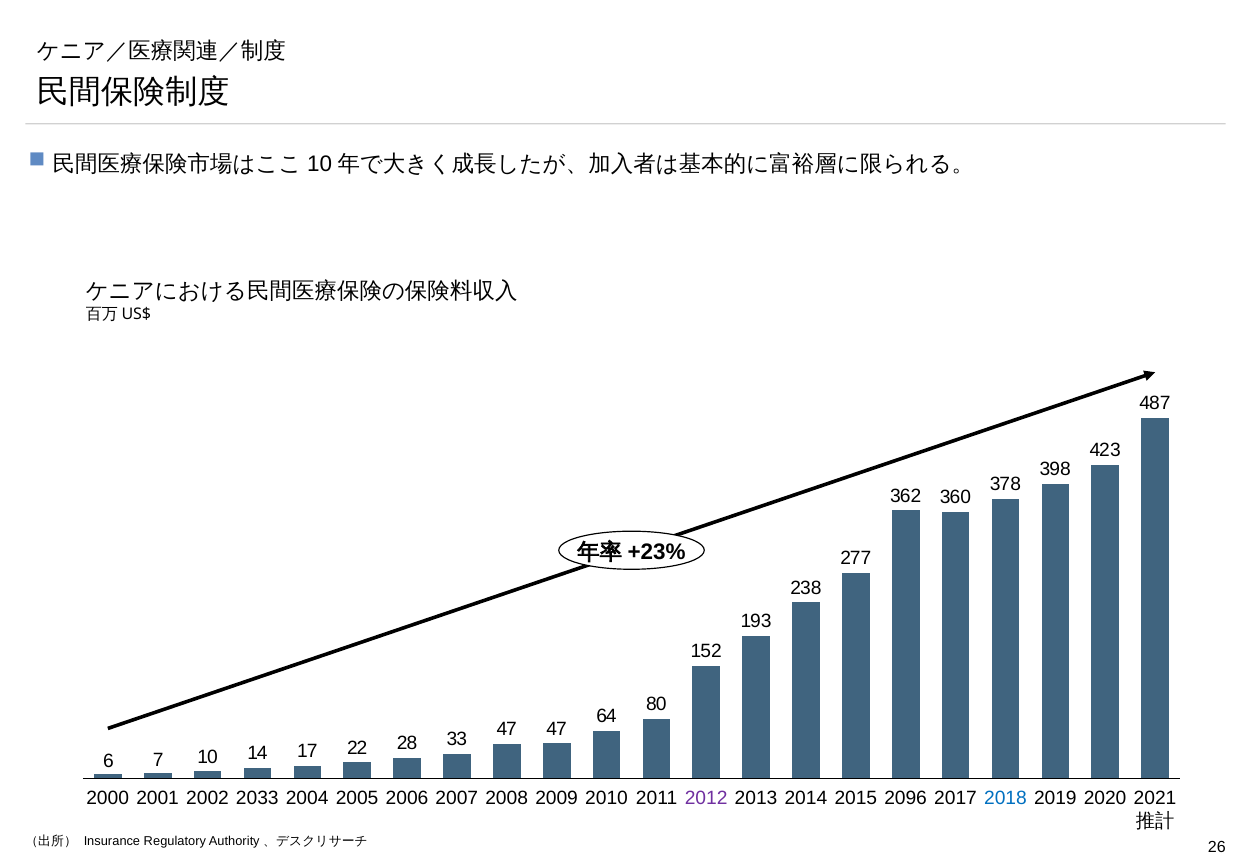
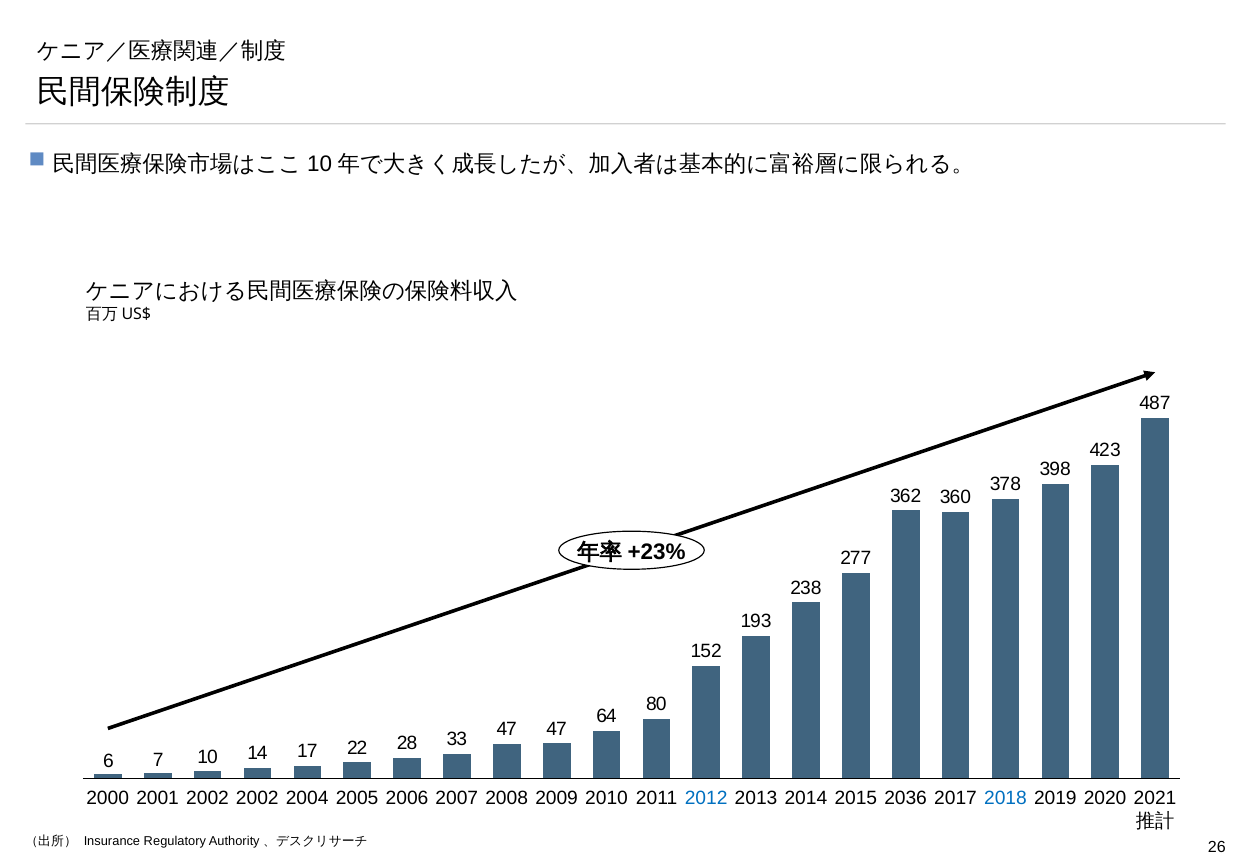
2033 at (257, 798): 2033 -> 2002
2012 colour: purple -> blue
2096: 2096 -> 2036
